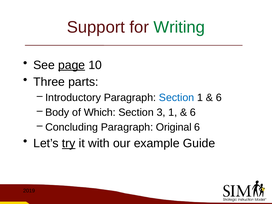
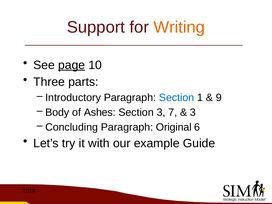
Writing colour: green -> orange
6 at (219, 98): 6 -> 9
Which: Which -> Ashes
3 1: 1 -> 7
6 at (193, 112): 6 -> 3
try underline: present -> none
